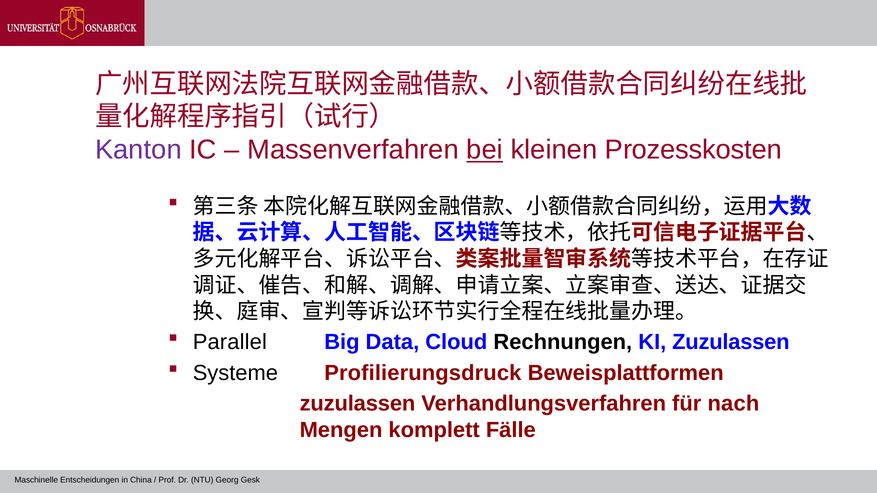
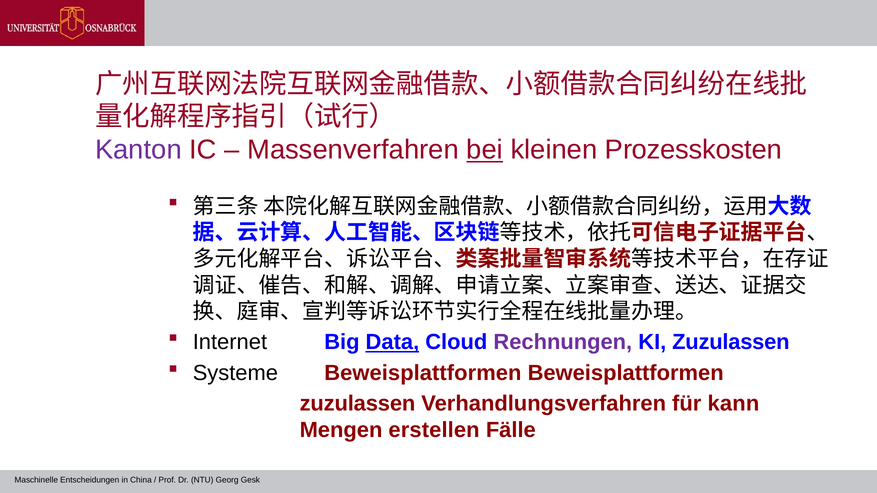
Parallel: Parallel -> Internet
Data underline: none -> present
Rechnungen colour: black -> purple
Systeme Profilierungsdruck: Profilierungsdruck -> Beweisplattformen
nach: nach -> kann
komplett: komplett -> erstellen
